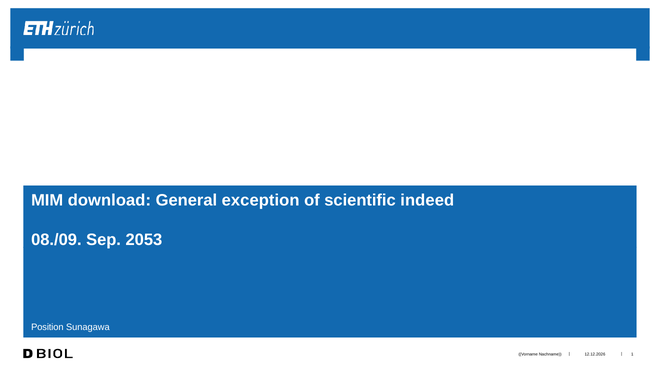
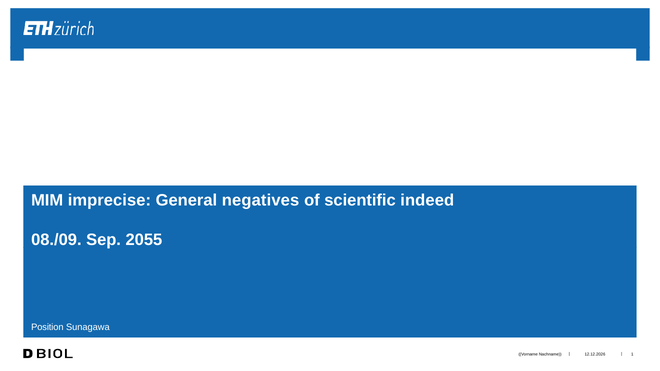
download: download -> imprecise
exception: exception -> negatives
2053: 2053 -> 2055
